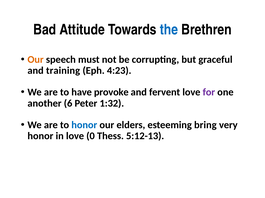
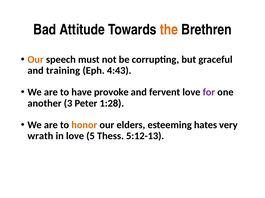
the colour: blue -> orange
4:23: 4:23 -> 4:43
6: 6 -> 3
1:32: 1:32 -> 1:28
honor at (84, 125) colour: blue -> orange
bring: bring -> hates
honor at (40, 136): honor -> wrath
0: 0 -> 5
